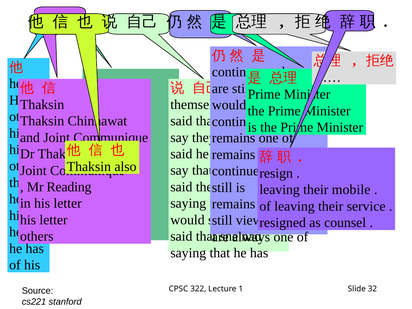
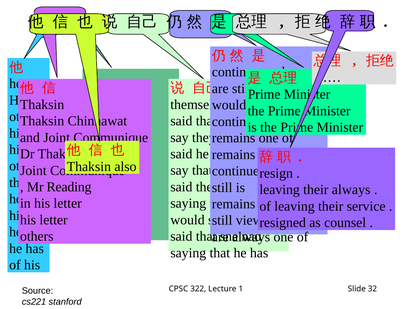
their mobile: mobile -> always
